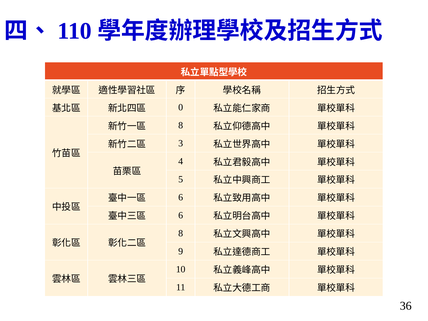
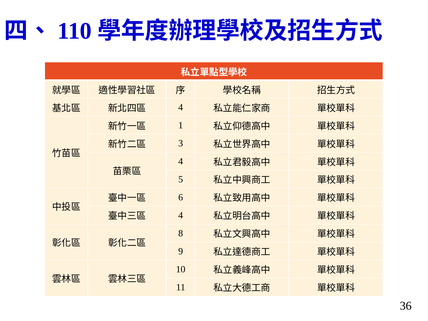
0 at (181, 107): 0 -> 4
8 at (181, 125): 8 -> 1
6 at (181, 215): 6 -> 4
